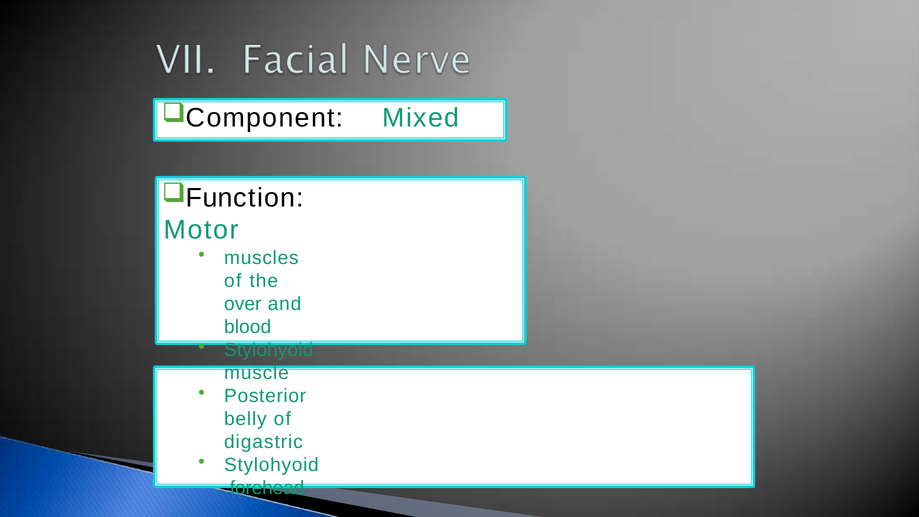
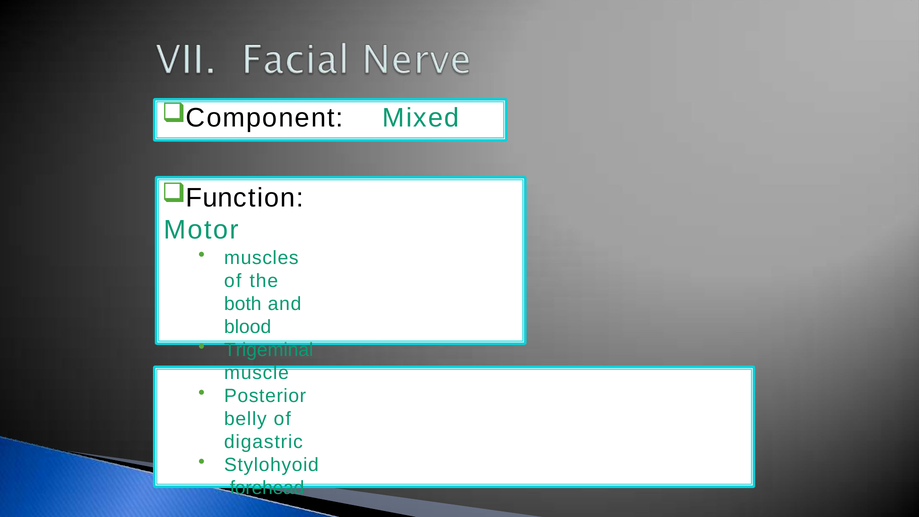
over: over -> both
Stylohyoid at (269, 350): Stylohyoid -> Trigeminal
